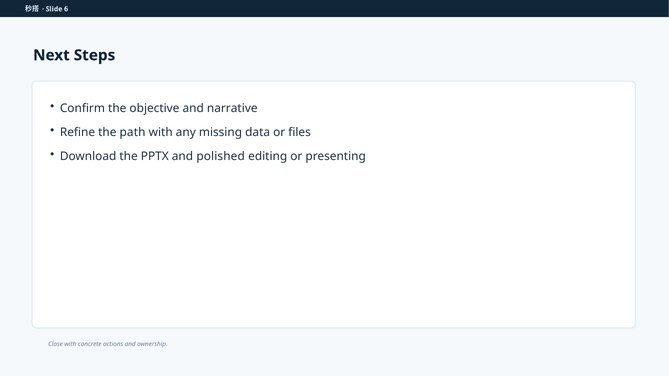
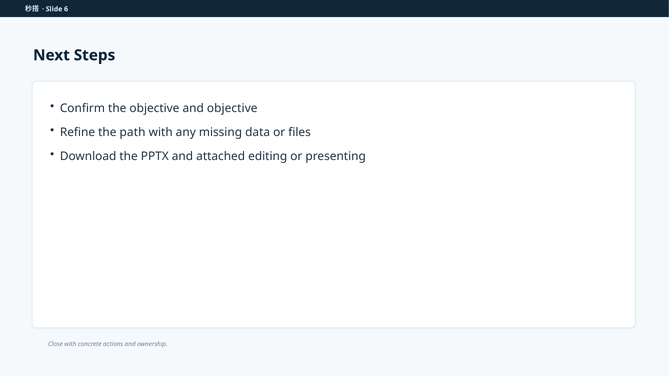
and narrative: narrative -> objective
polished: polished -> attached
